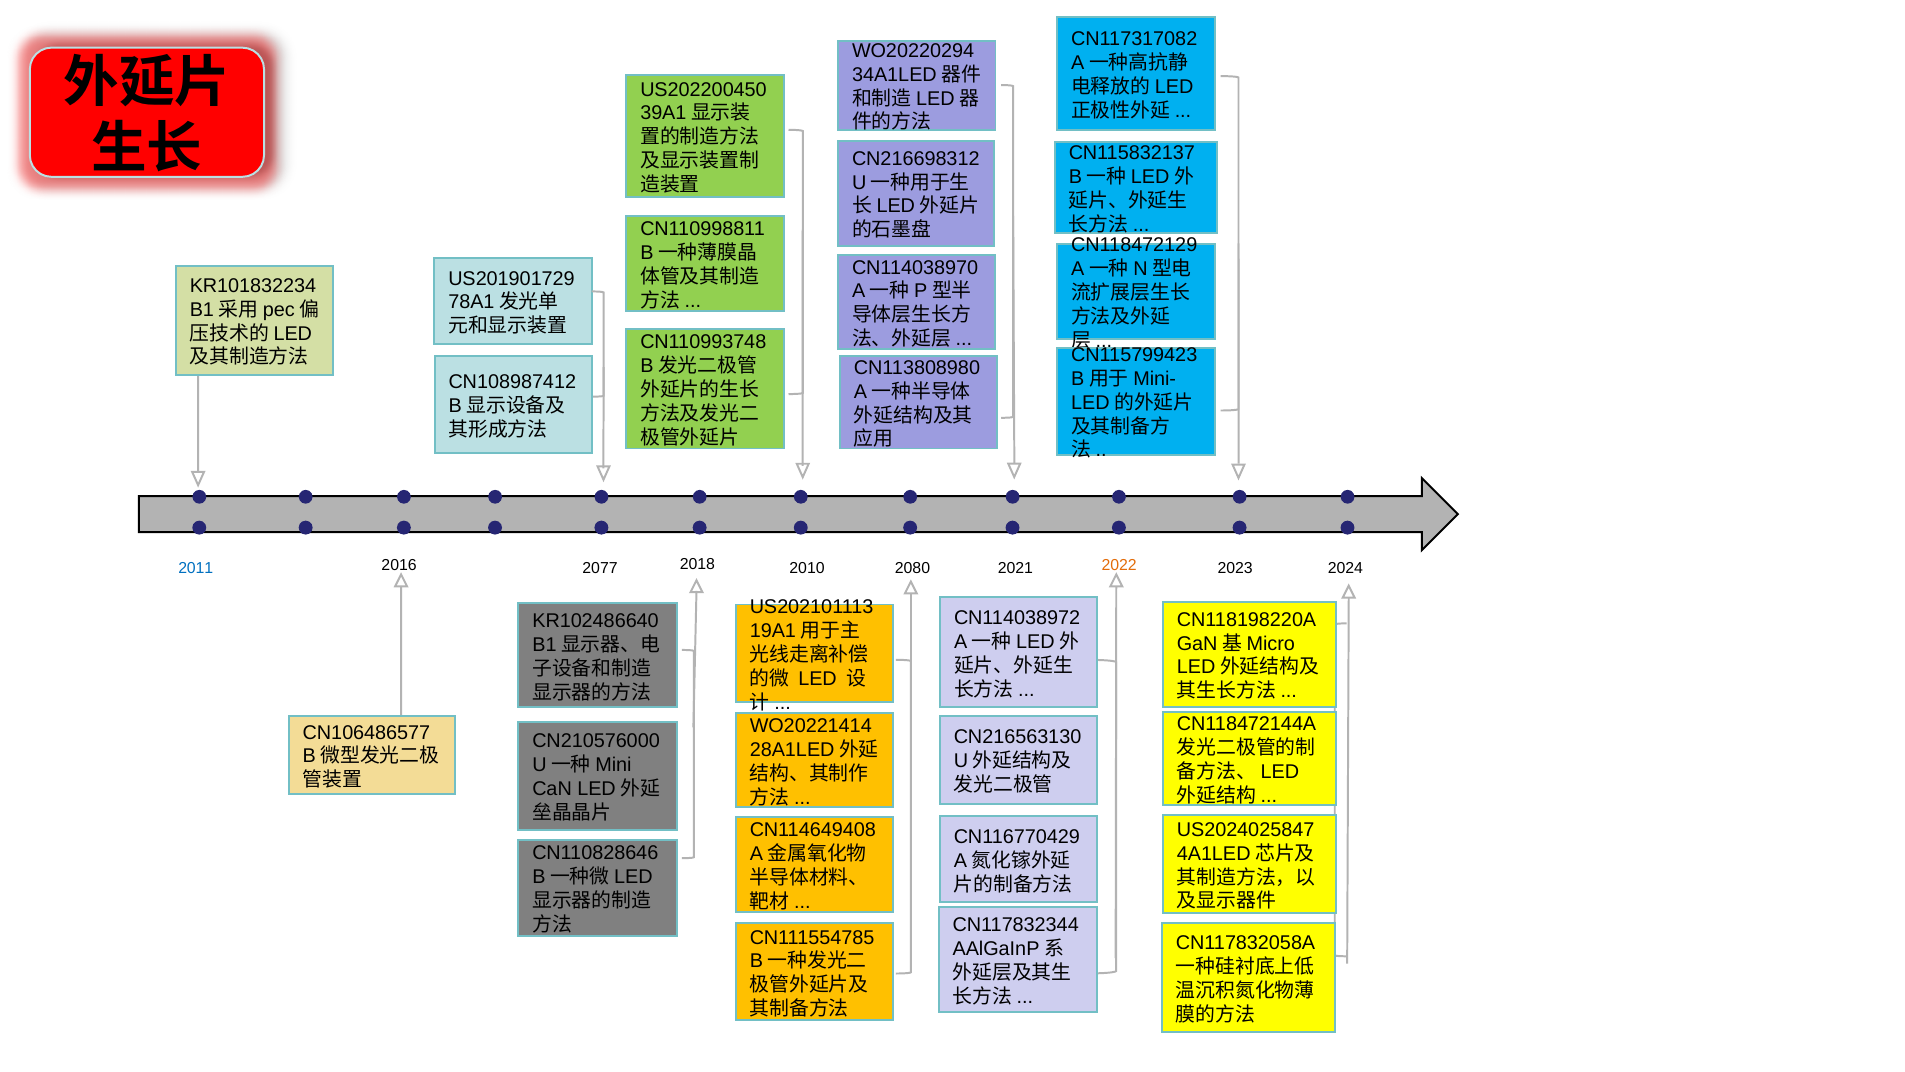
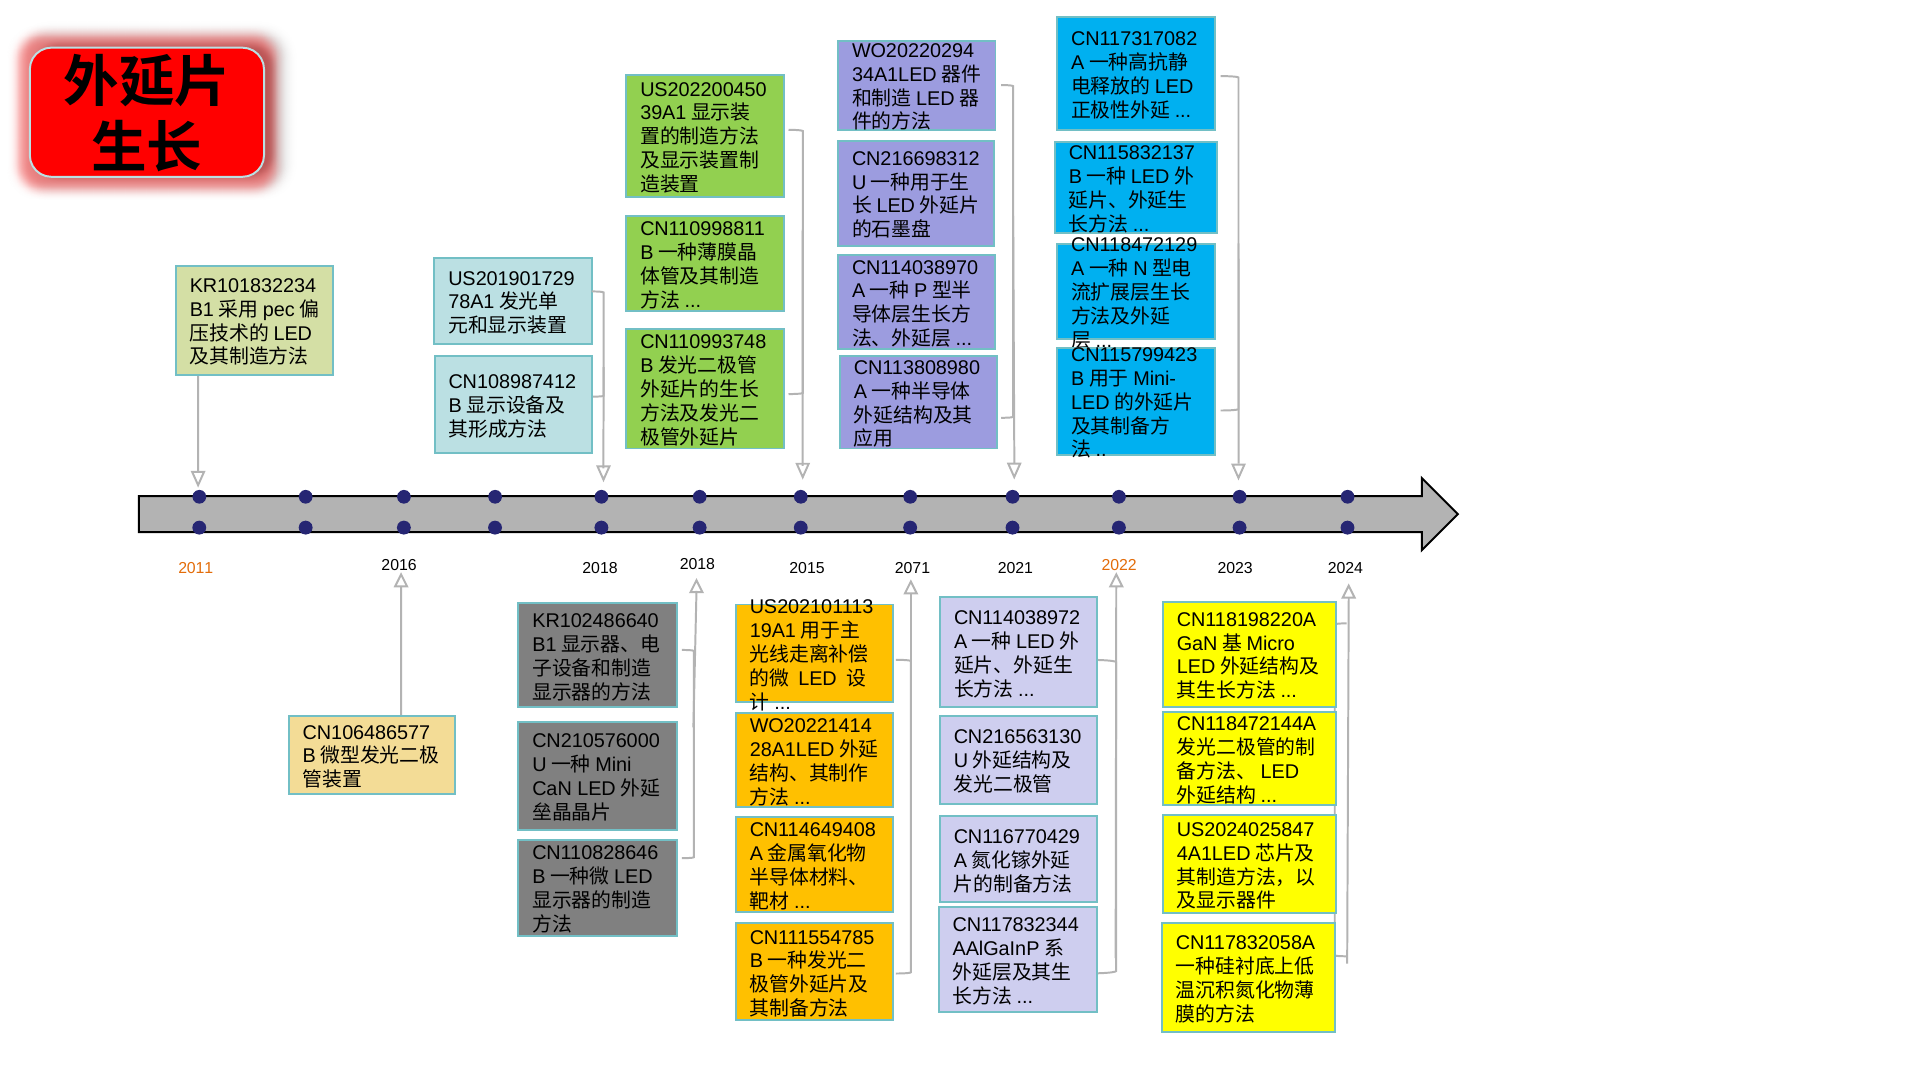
2011 colour: blue -> orange
2016 2077: 2077 -> 2018
2010: 2010 -> 2015
2080: 2080 -> 2071
